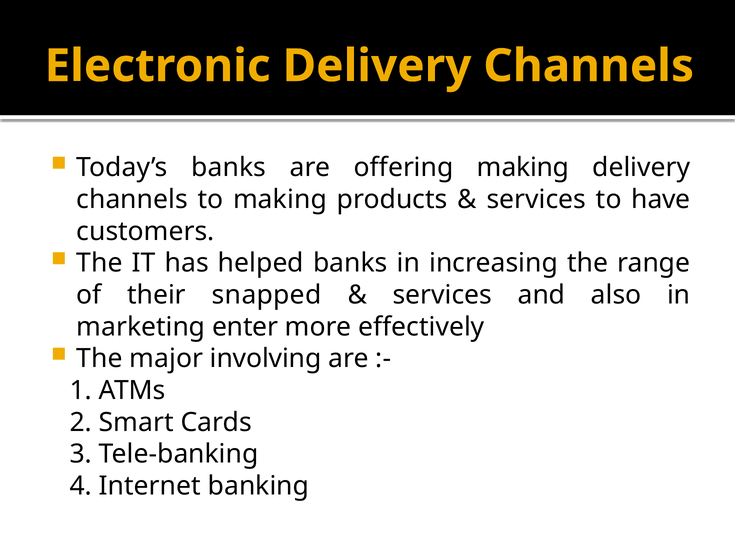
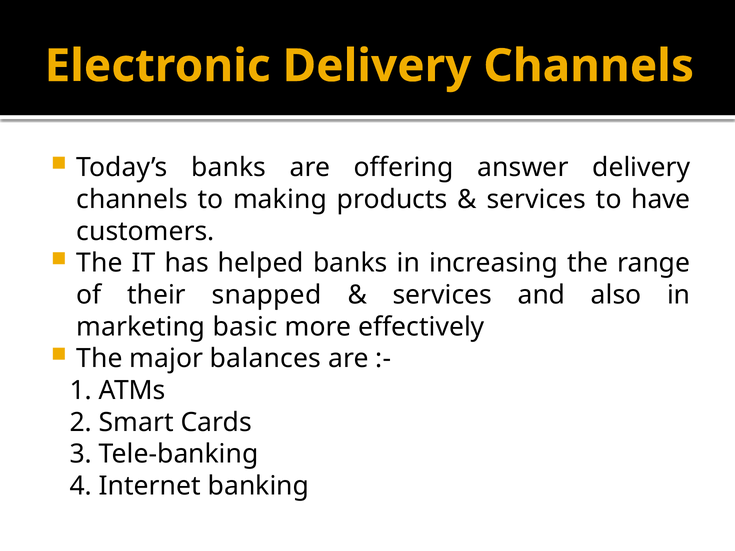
offering making: making -> answer
enter: enter -> basic
involving: involving -> balances
